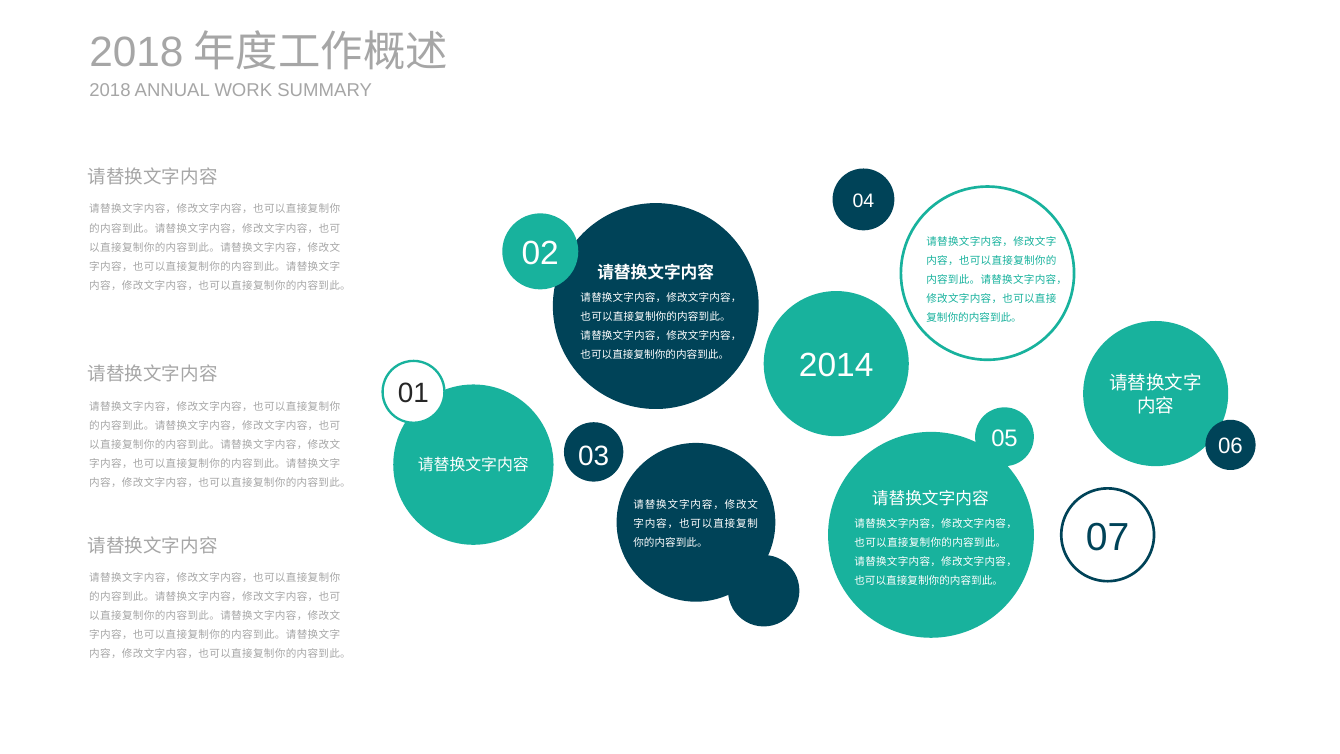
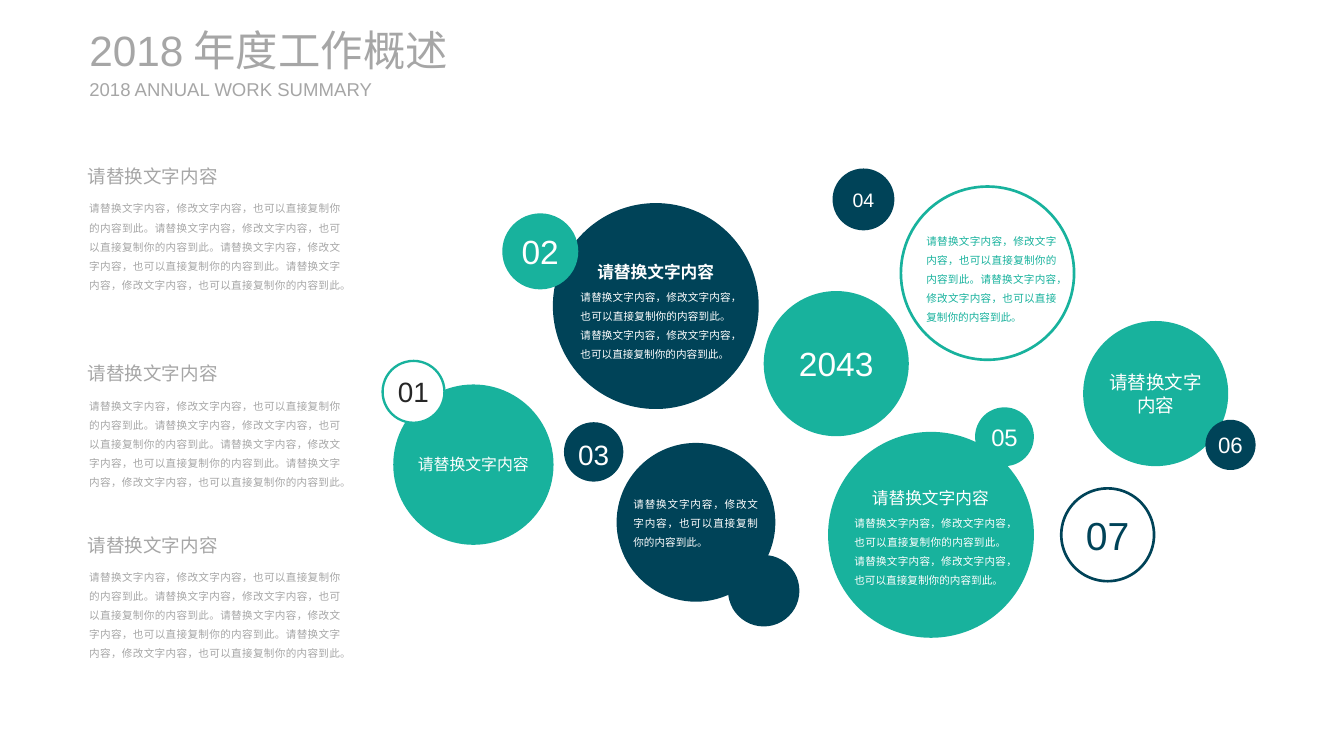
2014: 2014 -> 2043
